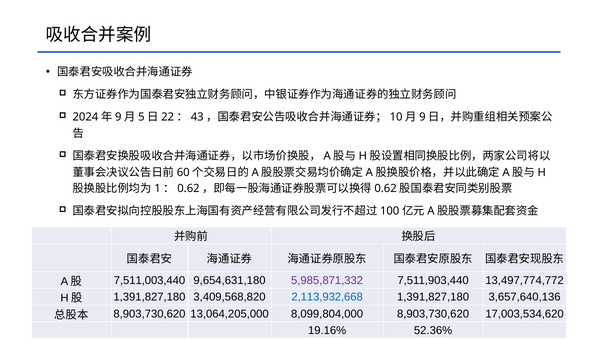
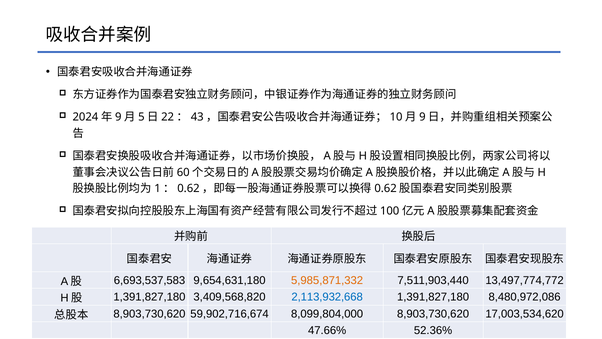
7,511,003,440: 7,511,003,440 -> 6,693,537,583
5,985,871,332 colour: purple -> orange
3,657,640,136: 3,657,640,136 -> 8,480,972,086
13,064,205,000: 13,064,205,000 -> 59,902,716,674
19.16%: 19.16% -> 47.66%
